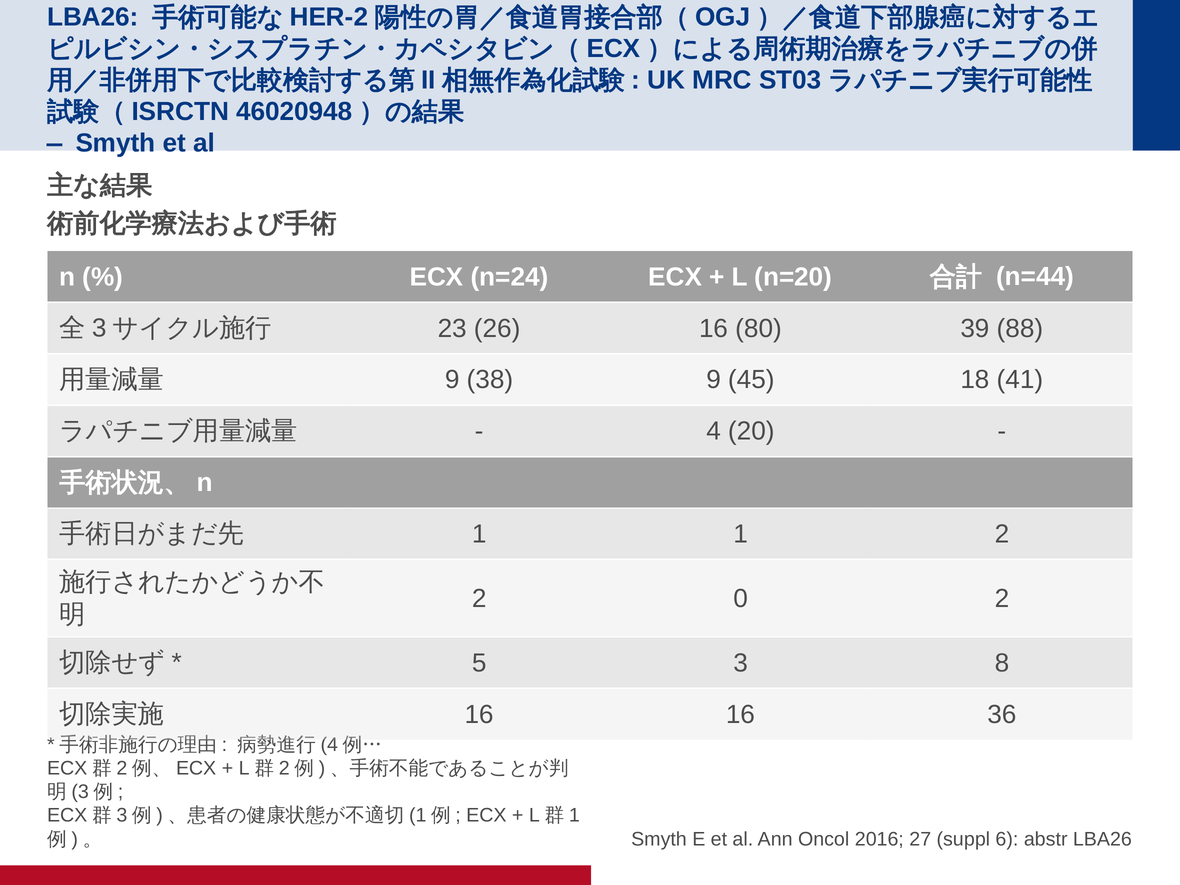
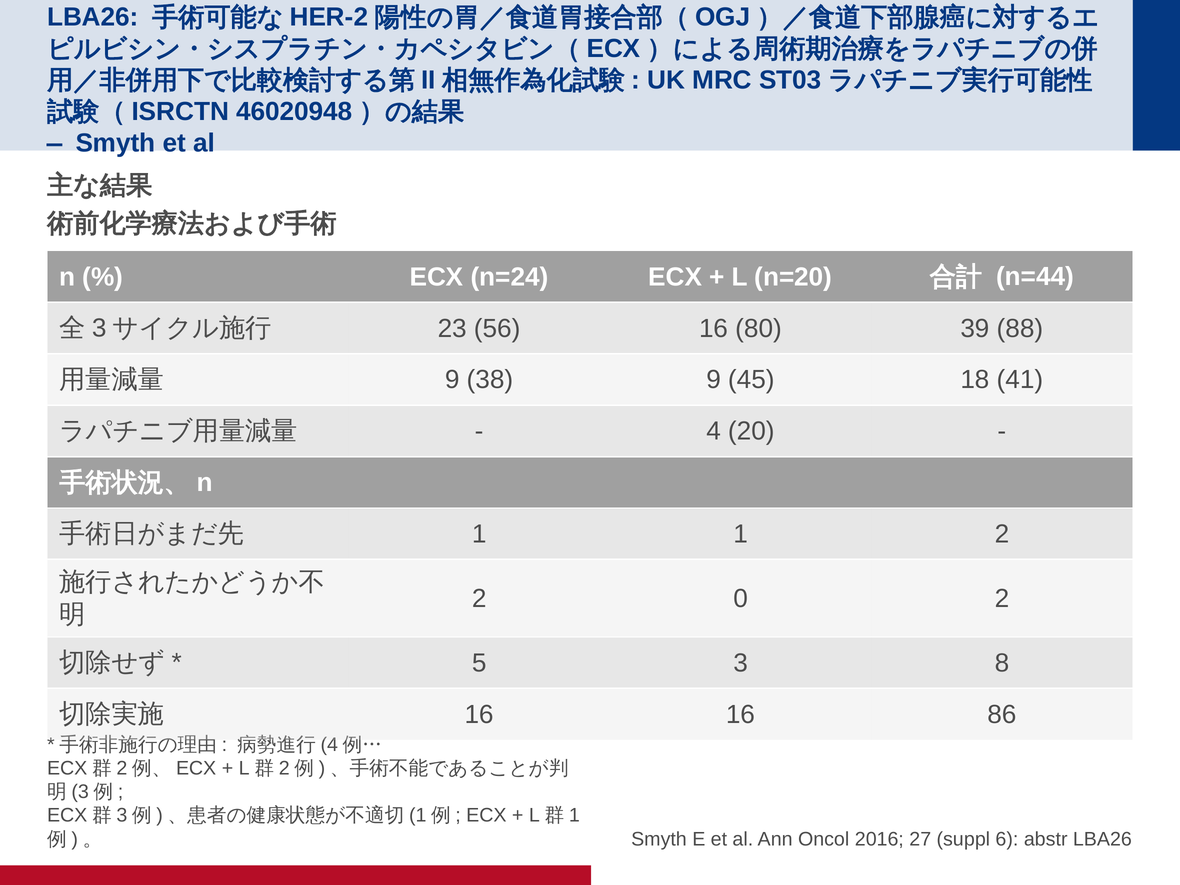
26: 26 -> 56
36: 36 -> 86
